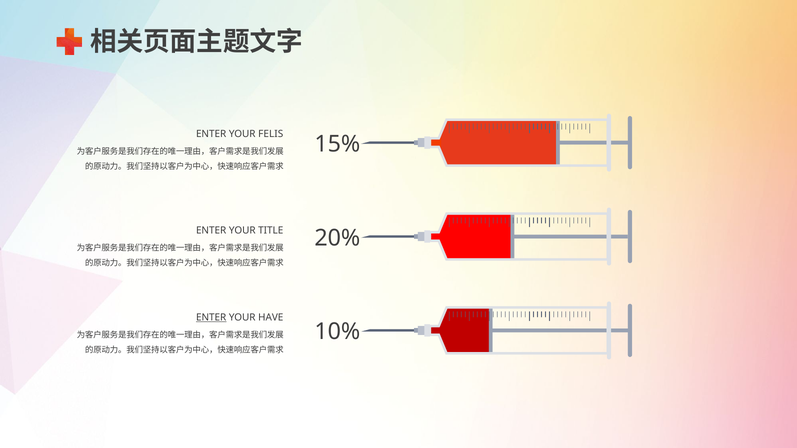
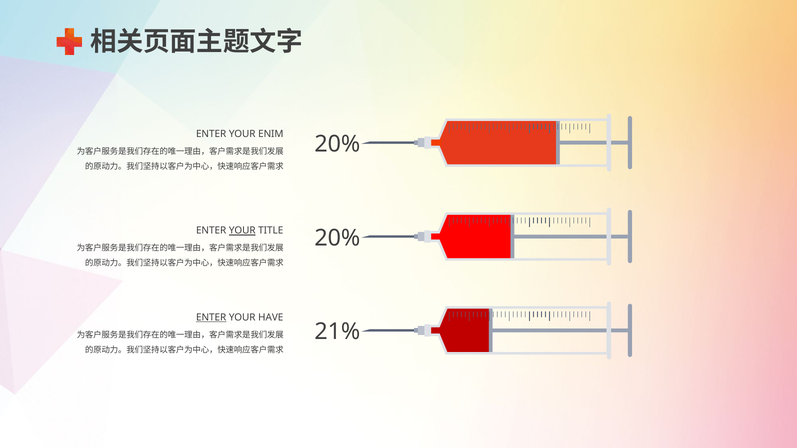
FELIS: FELIS -> ENIM
15% at (337, 144): 15% -> 20%
YOUR at (242, 231) underline: none -> present
10%: 10% -> 21%
